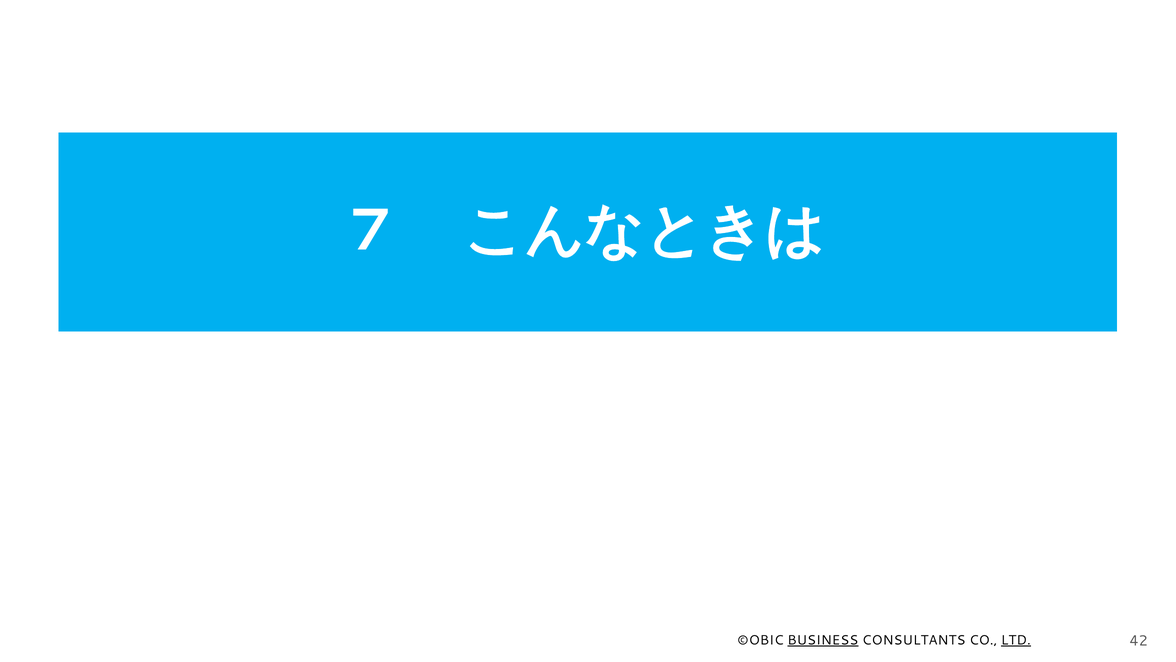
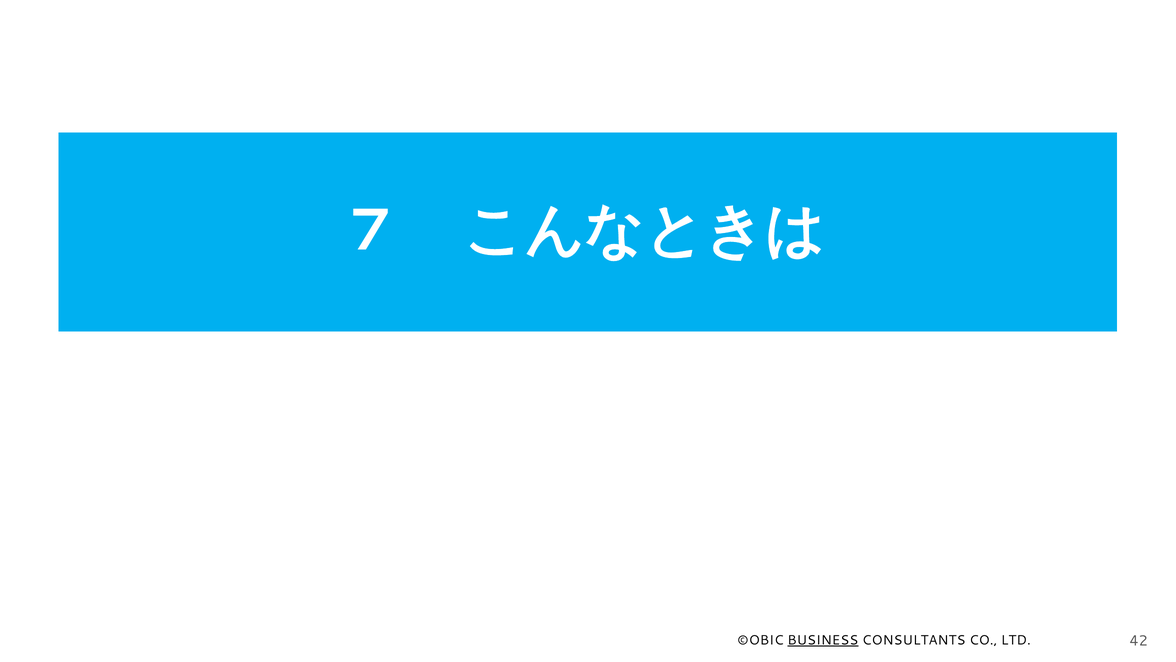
LTD underline: present -> none
